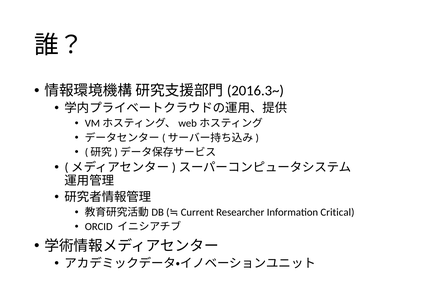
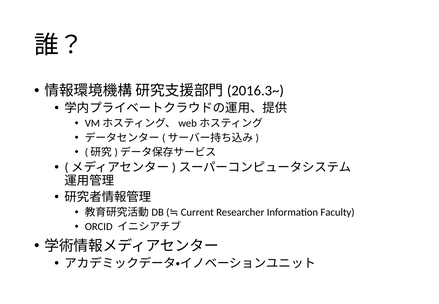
Critical: Critical -> Faculty
